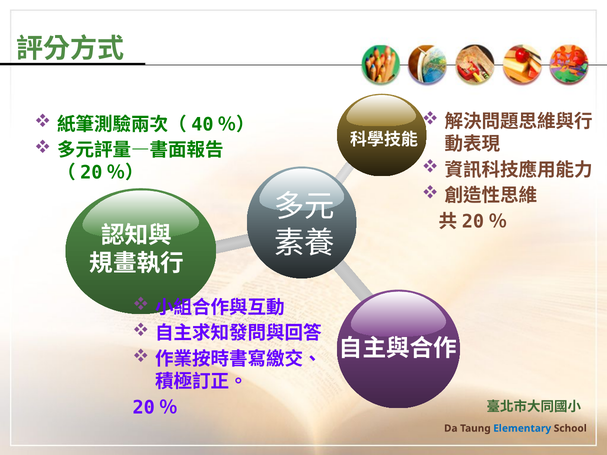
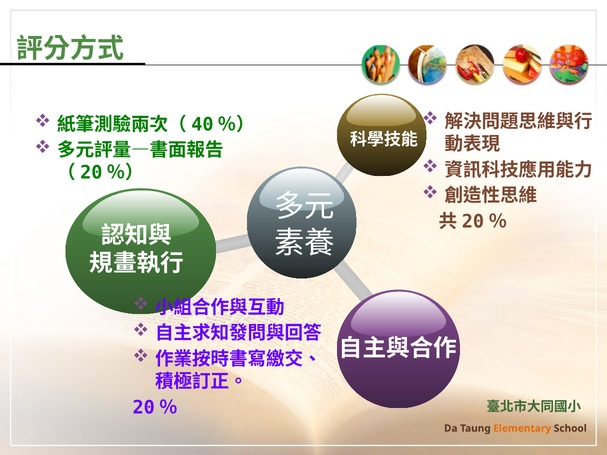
Elementary colour: blue -> orange
